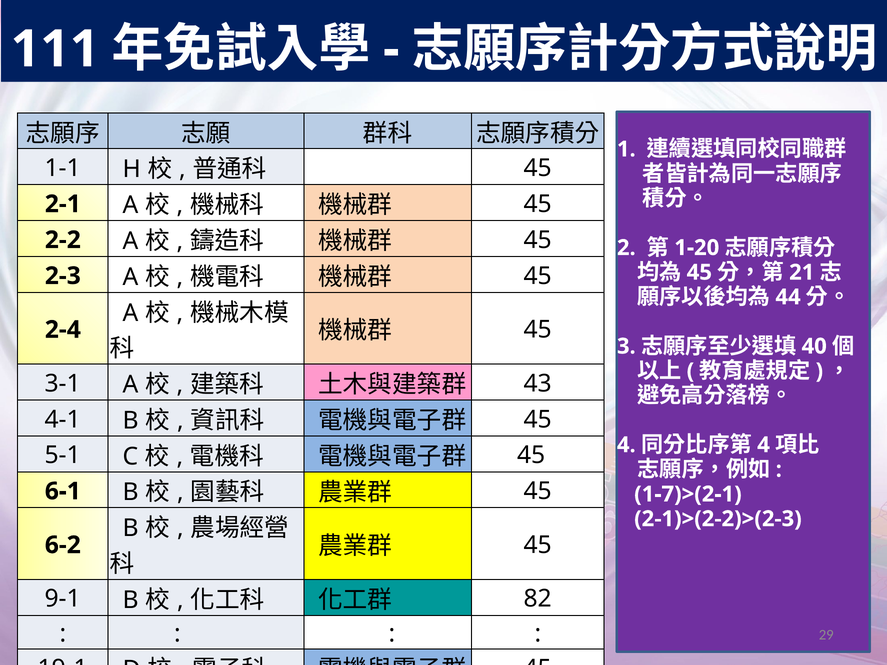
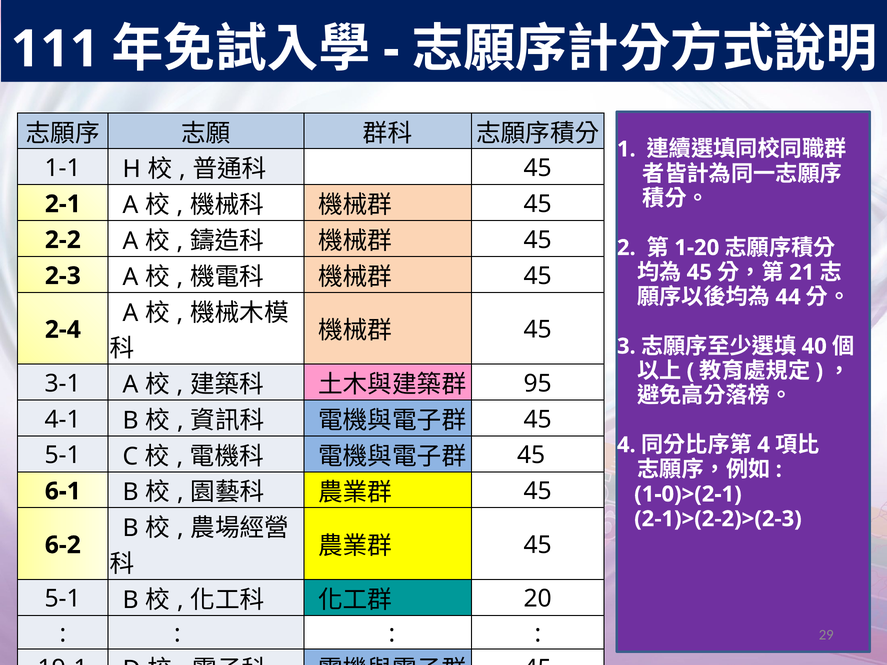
43: 43 -> 95
1-7)>(2-1: 1-7)>(2-1 -> 1-0)>(2-1
9-1 at (63, 599): 9-1 -> 5-1
82: 82 -> 20
